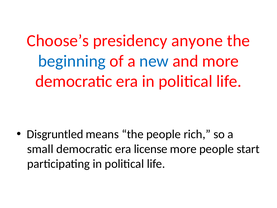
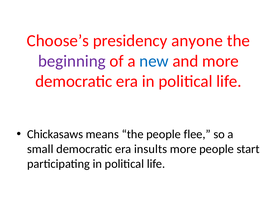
beginning colour: blue -> purple
Disgruntled: Disgruntled -> Chickasaws
rich: rich -> flee
license: license -> insults
